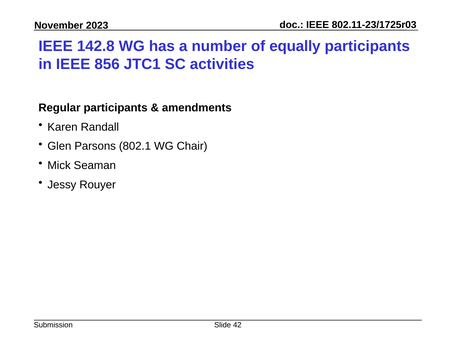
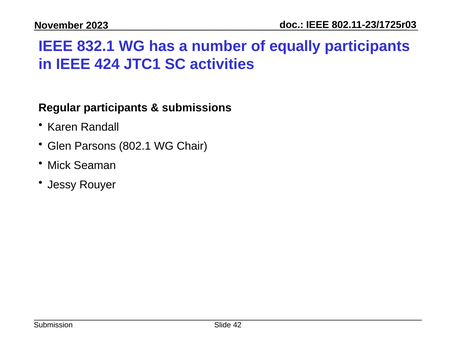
142.8: 142.8 -> 832.1
856: 856 -> 424
amendments: amendments -> submissions
